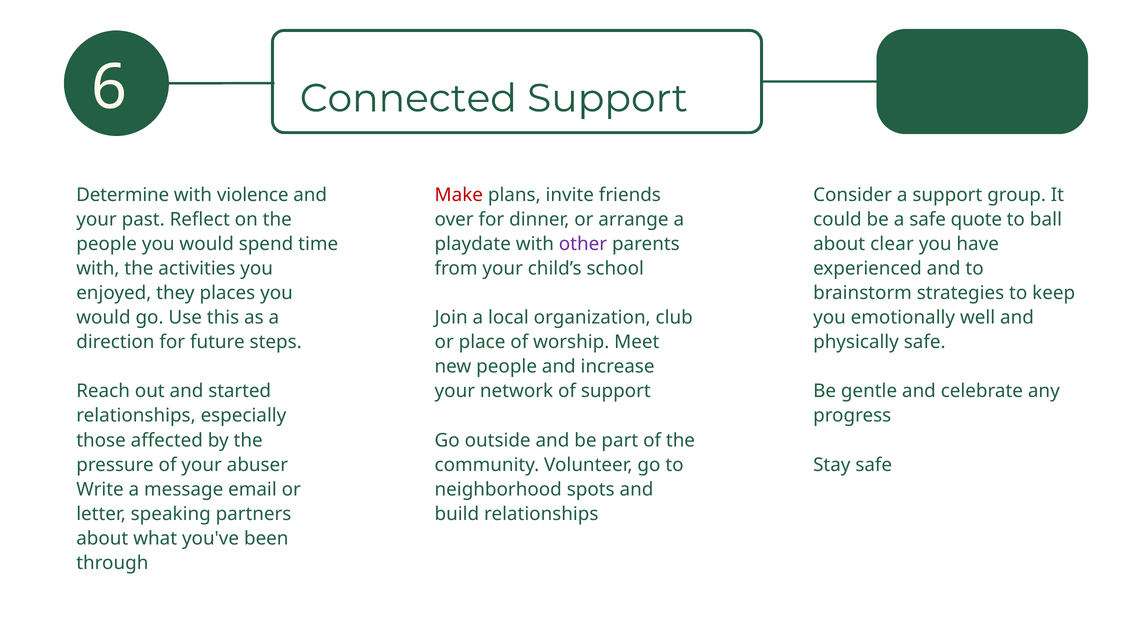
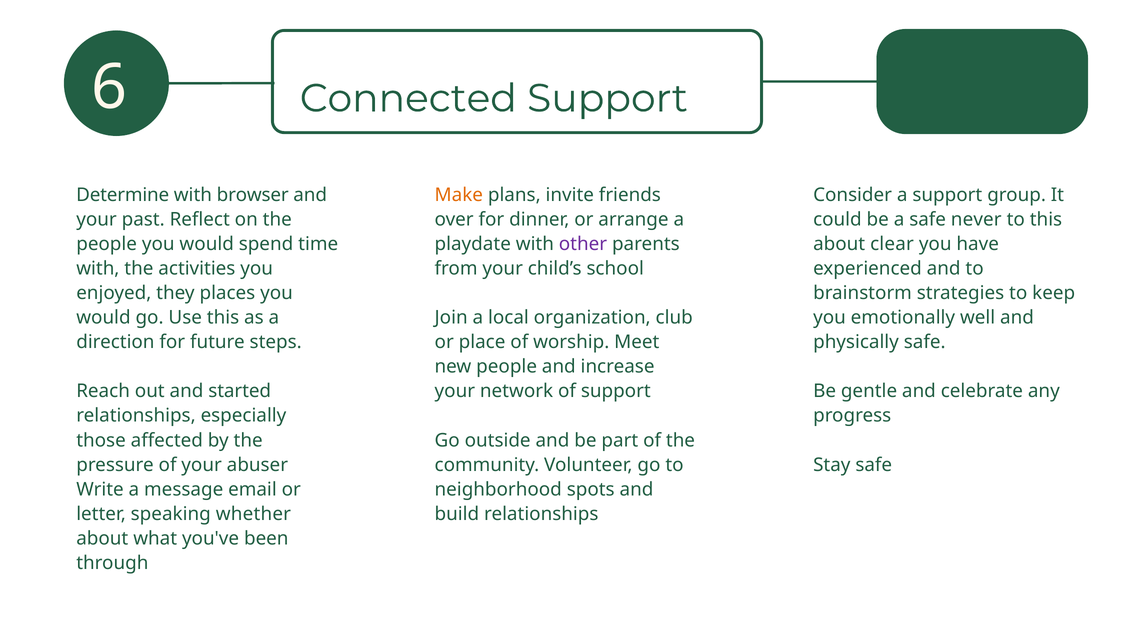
violence: violence -> browser
Make colour: red -> orange
quote: quote -> never
to ball: ball -> this
partners: partners -> whether
